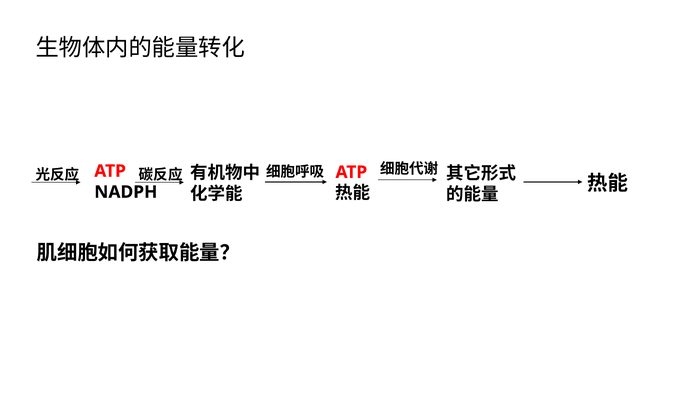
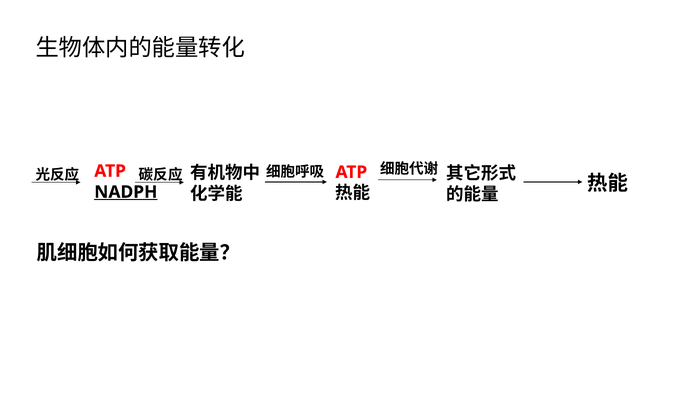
NADPH underline: none -> present
